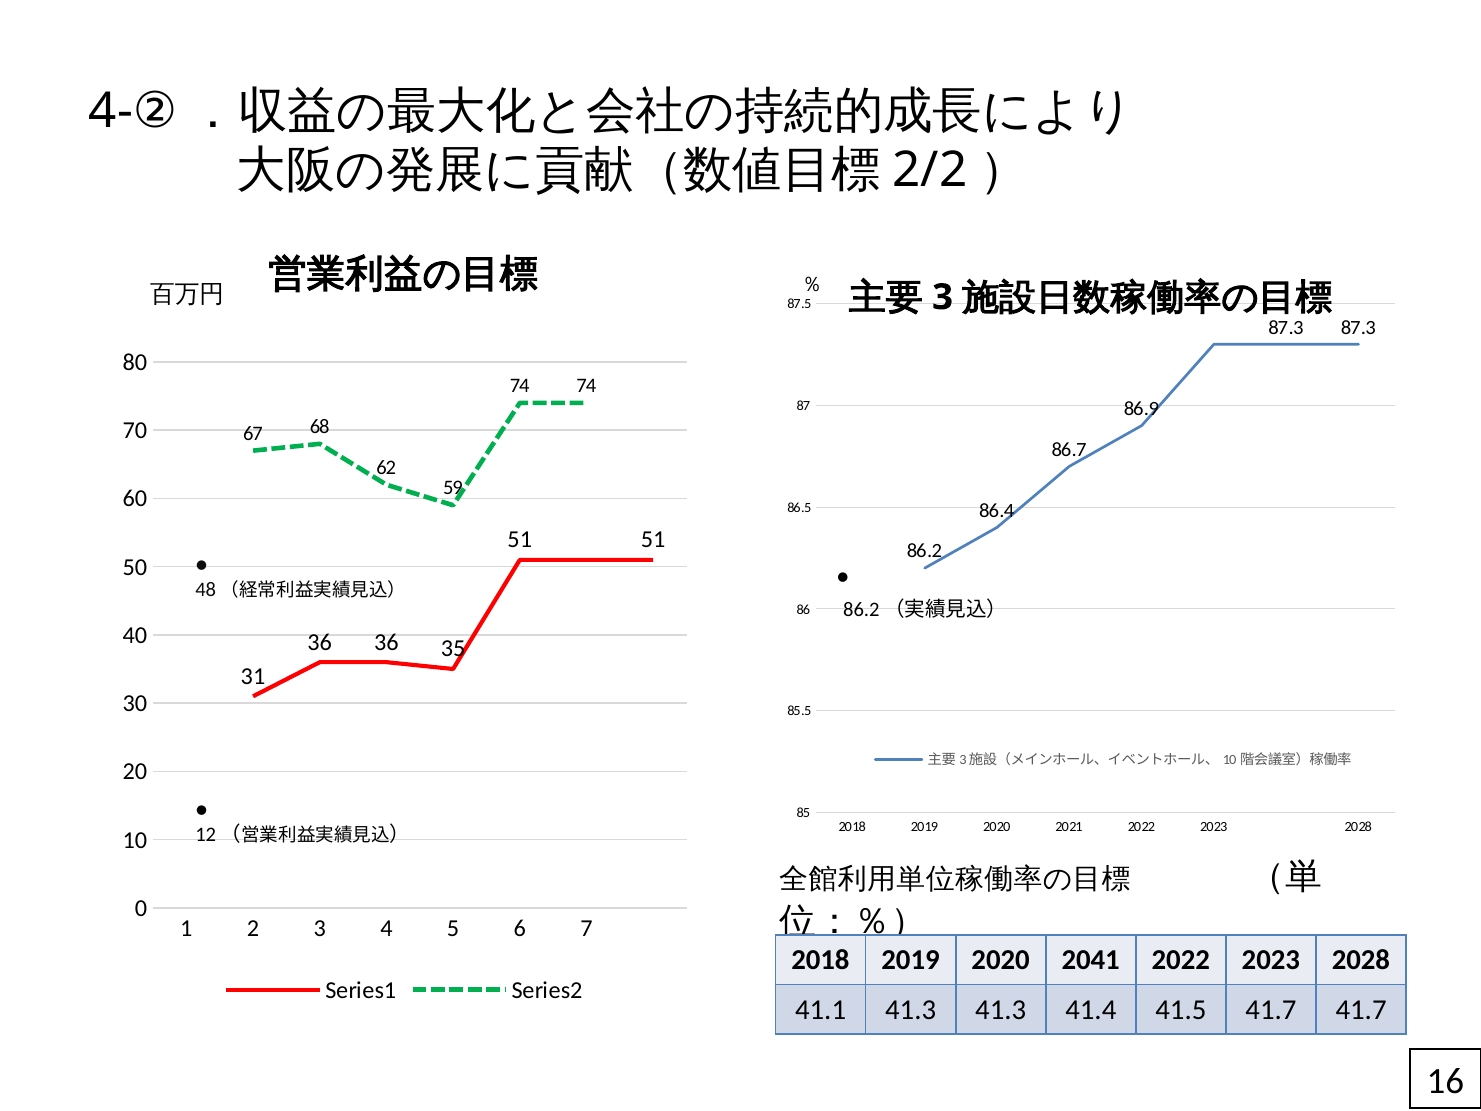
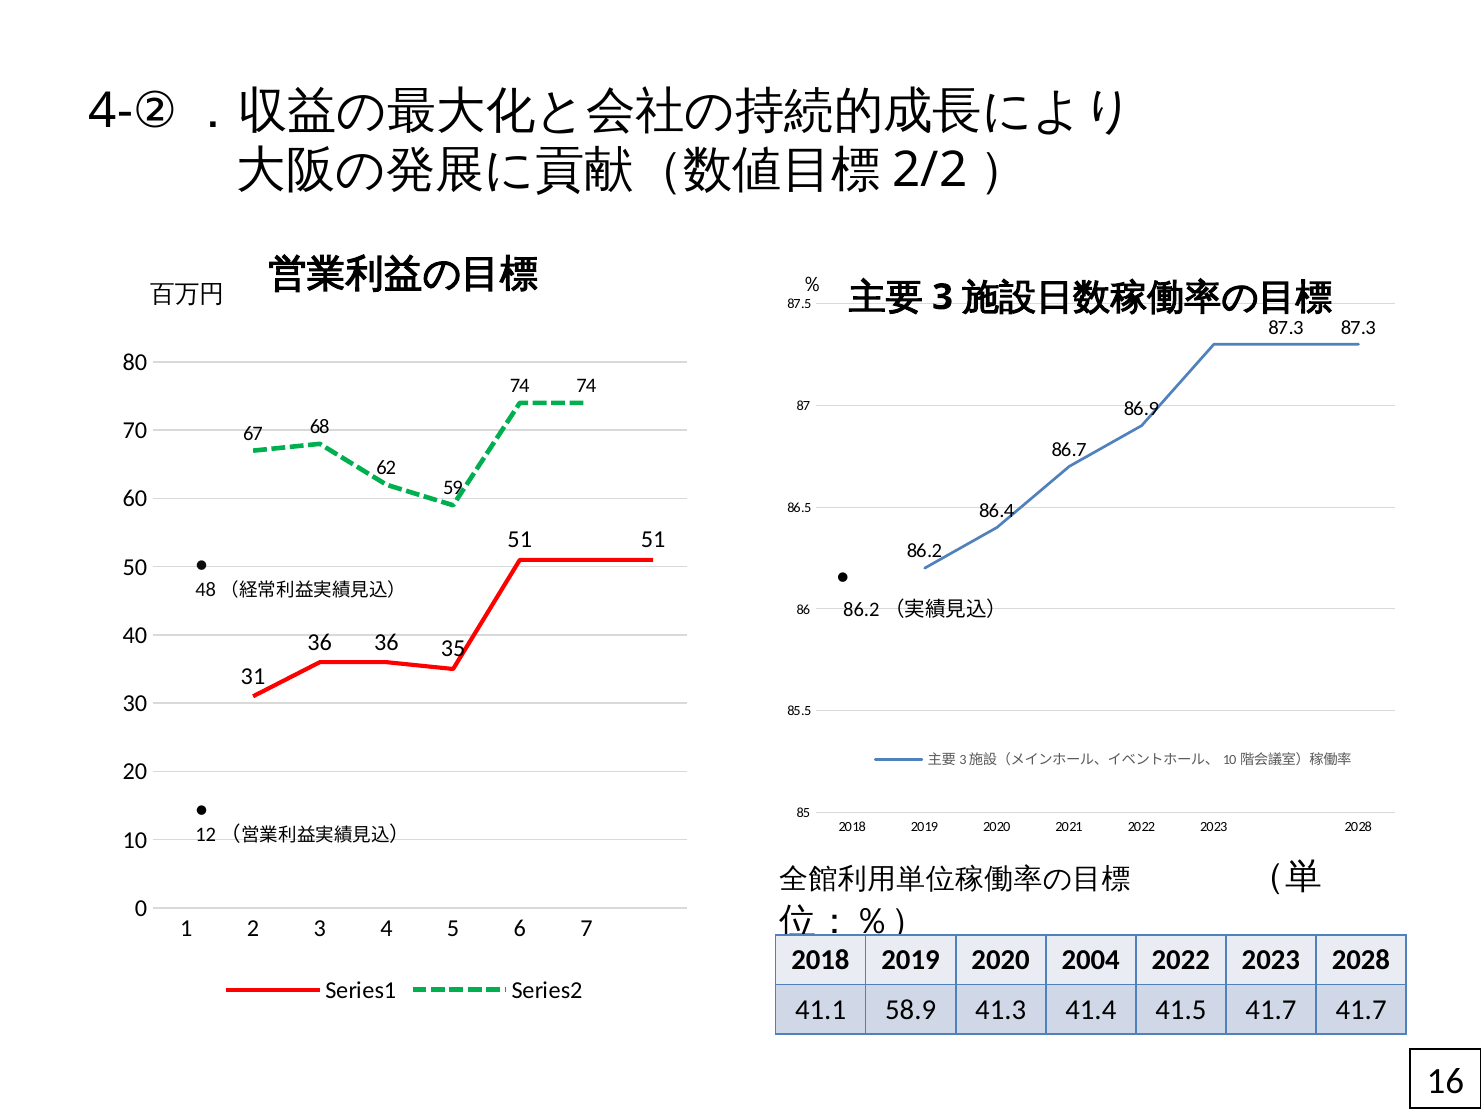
2041: 2041 -> 2004
41.1 41.3: 41.3 -> 58.9
